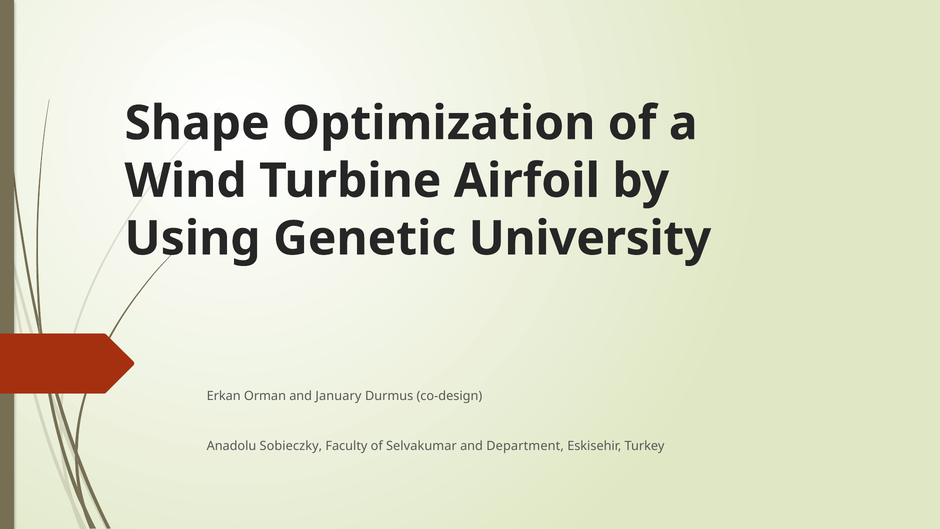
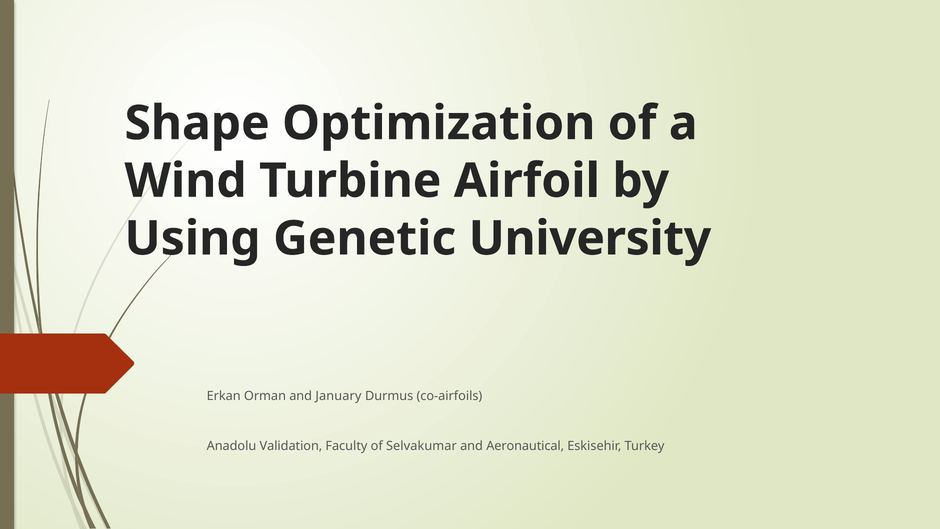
co-design: co-design -> co-airfoils
Sobieczky: Sobieczky -> Validation
Department: Department -> Aeronautical
